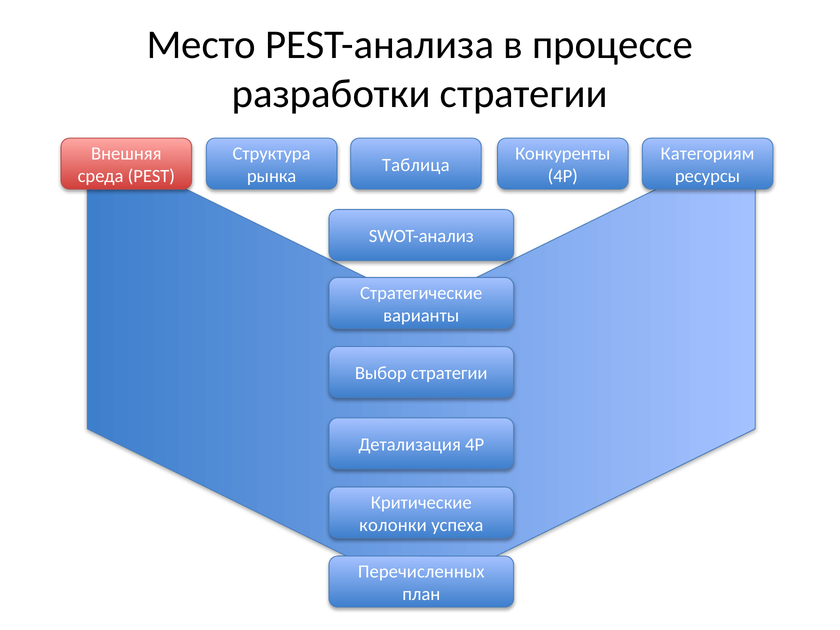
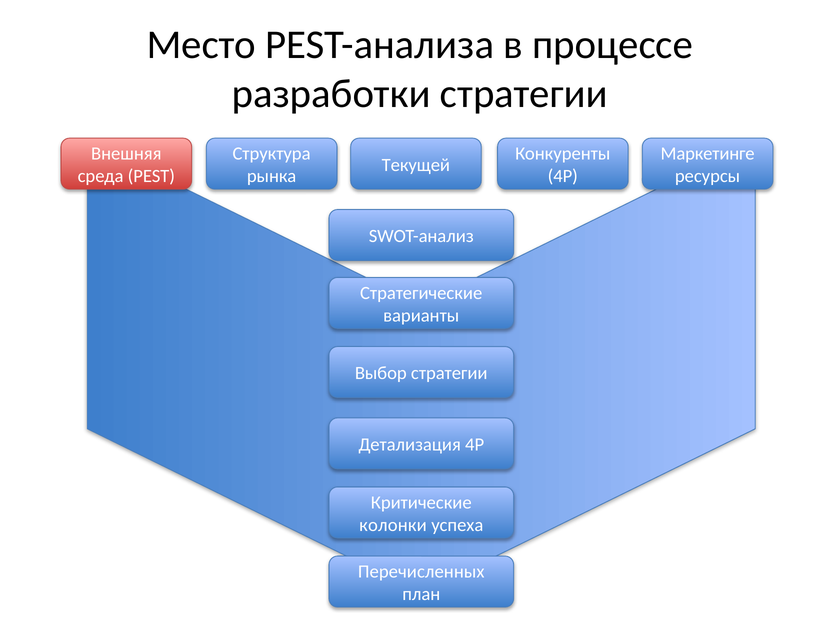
Категориям: Категориям -> Маркетинге
Таблица: Таблица -> Текущей
